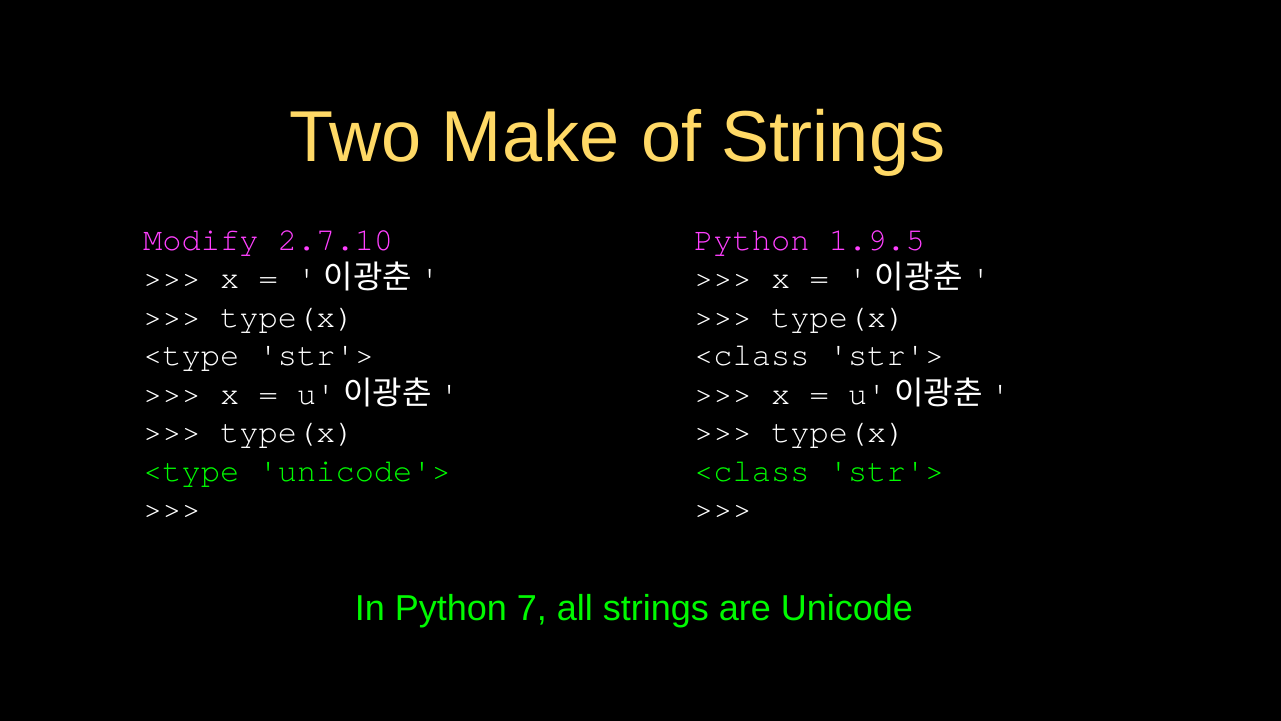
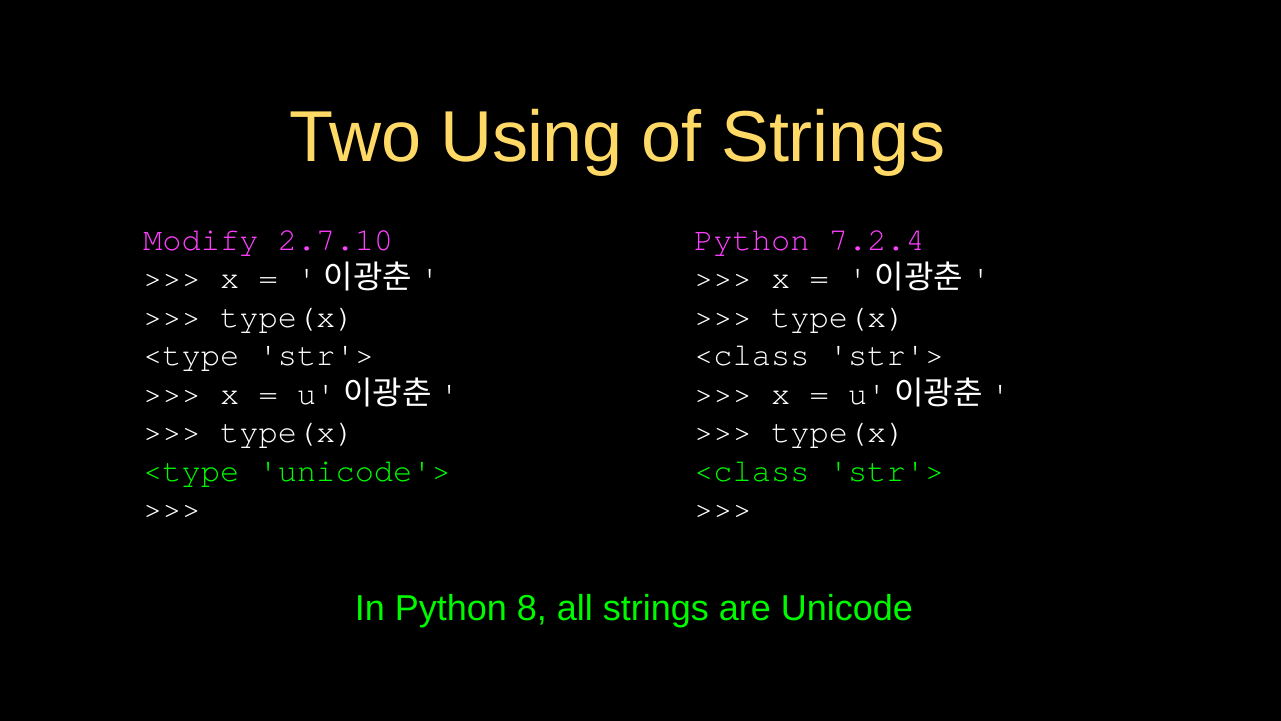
Make: Make -> Using
1.9.5: 1.9.5 -> 7.2.4
7: 7 -> 8
